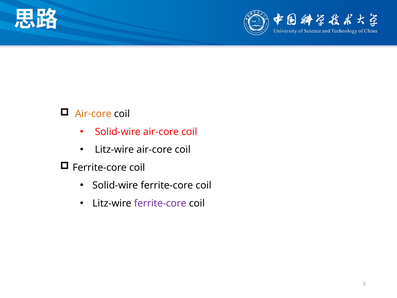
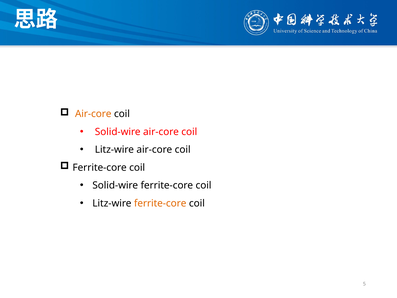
ferrite-core at (160, 203) colour: purple -> orange
